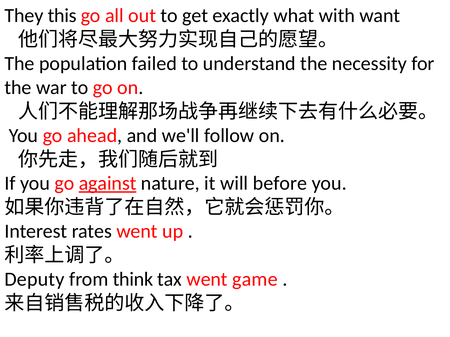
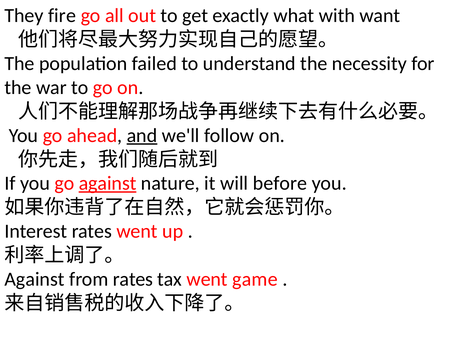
this: this -> fire
and underline: none -> present
Deputy at (34, 280): Deputy -> Against
from think: think -> rates
